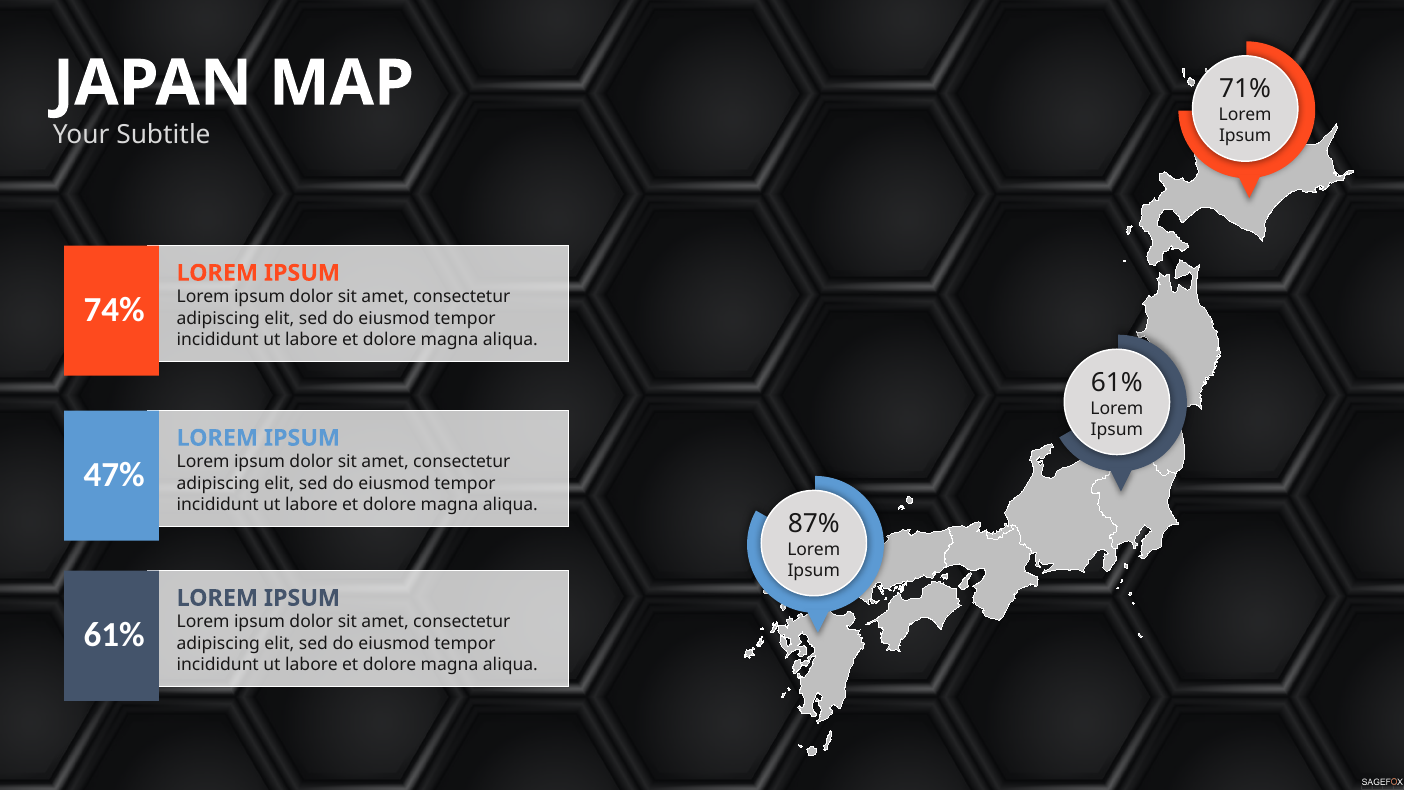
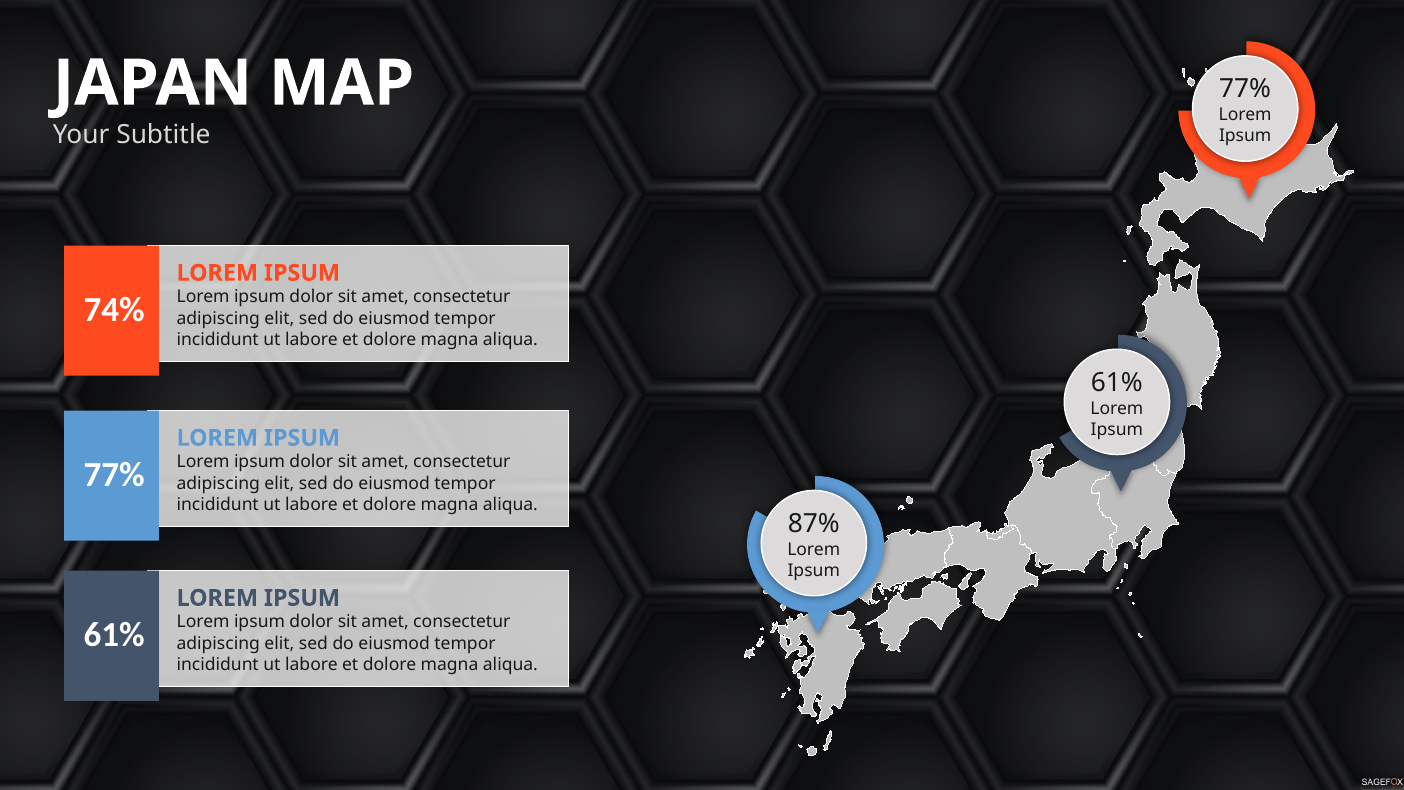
71% at (1245, 89): 71% -> 77%
47% at (114, 474): 47% -> 77%
